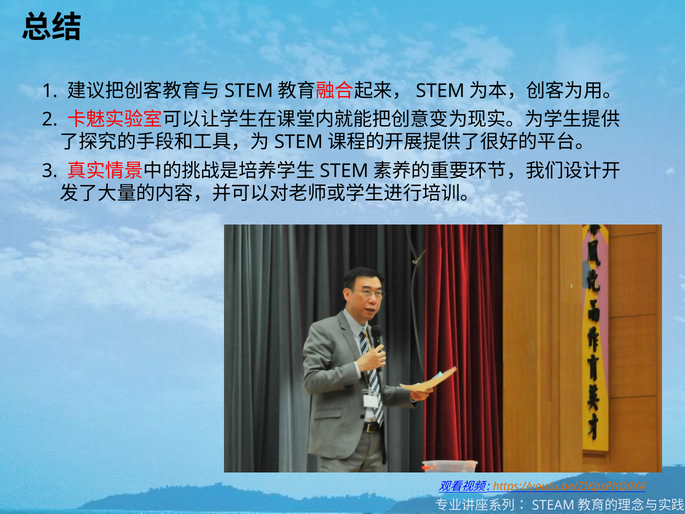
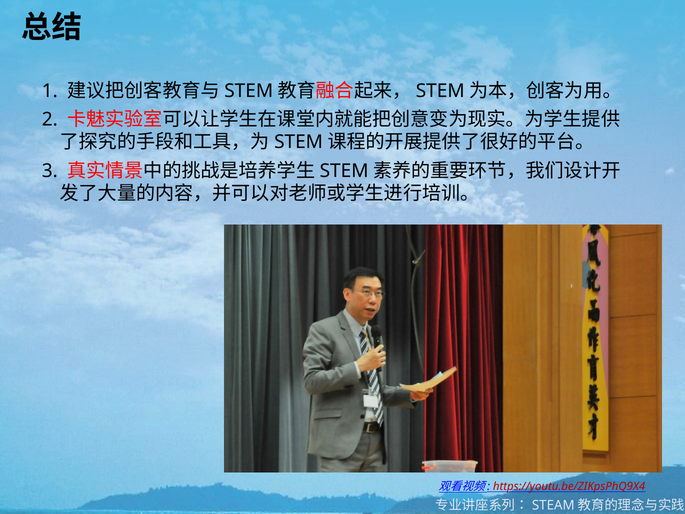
https://youtu.be/ZIKpsPhQ9X4 colour: orange -> red
